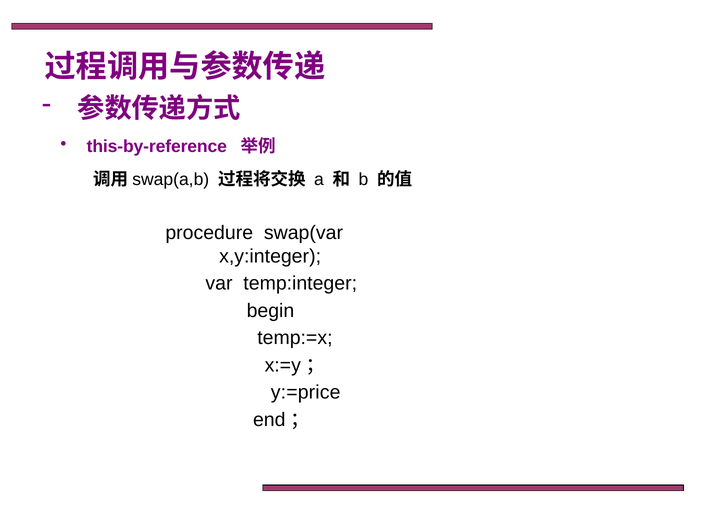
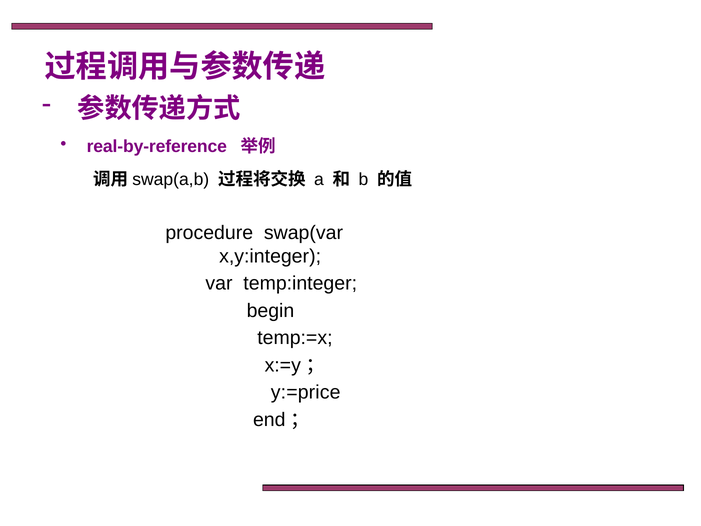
this-by-reference: this-by-reference -> real-by-reference
